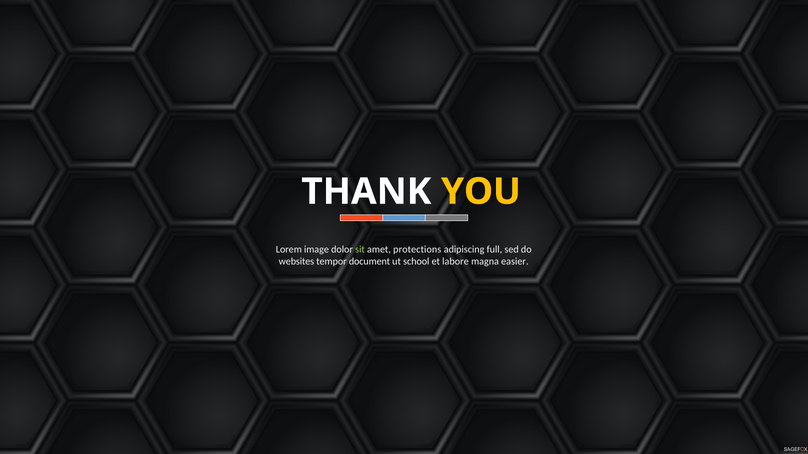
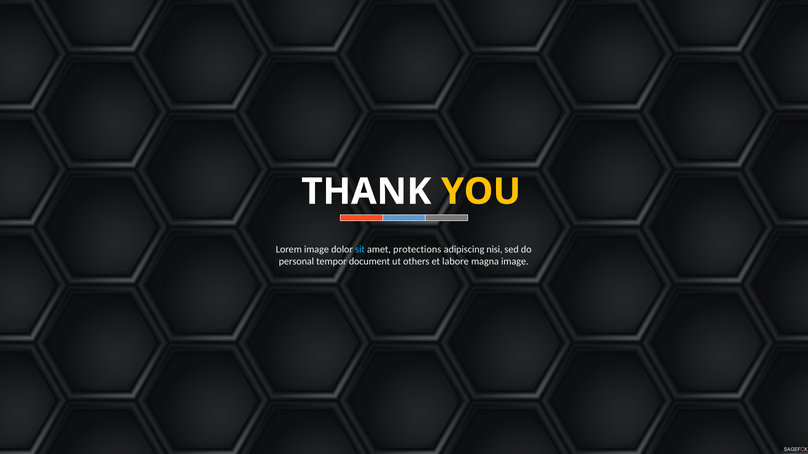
sit colour: light green -> light blue
full: full -> nisi
websites: websites -> personal
school: school -> others
magna easier: easier -> image
